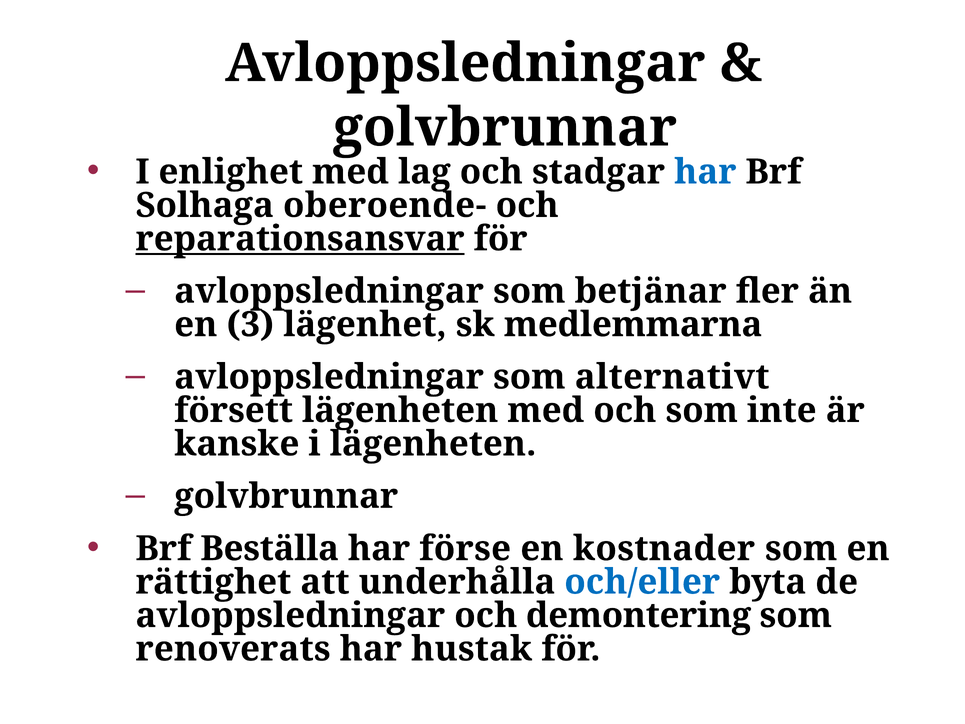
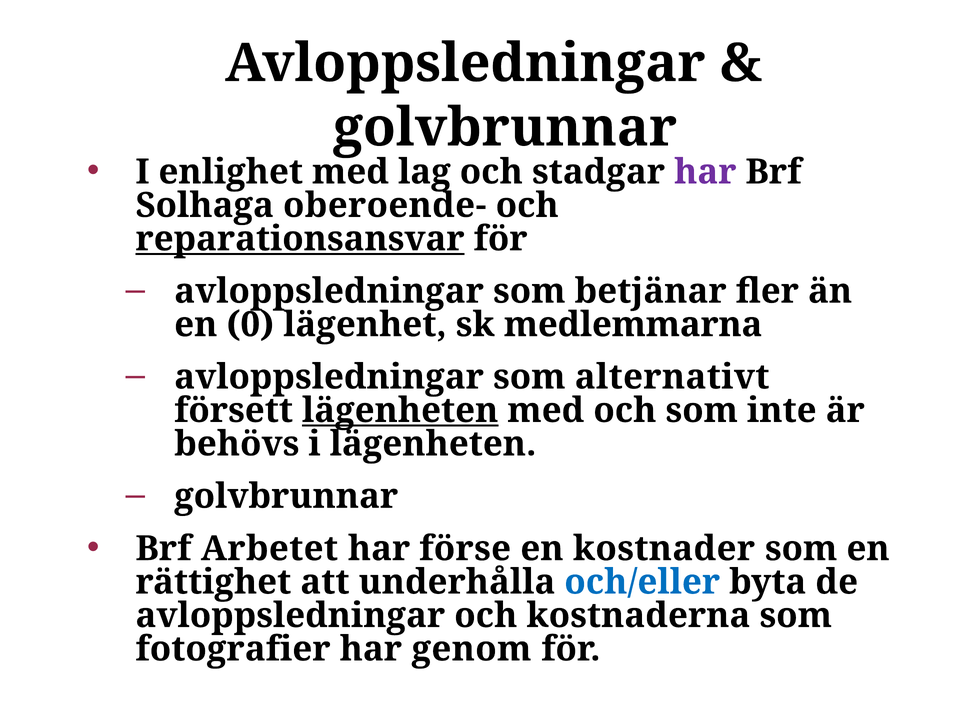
har at (705, 172) colour: blue -> purple
3: 3 -> 0
lägenheten at (400, 410) underline: none -> present
kanske: kanske -> behövs
Beställa: Beställa -> Arbetet
demontering: demontering -> kostnaderna
renoverats: renoverats -> fotografier
hustak: hustak -> genom
